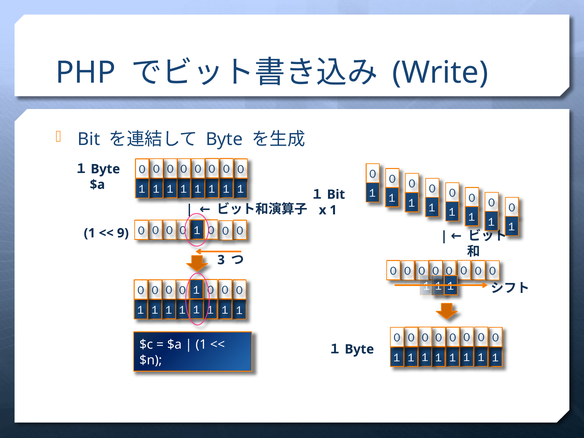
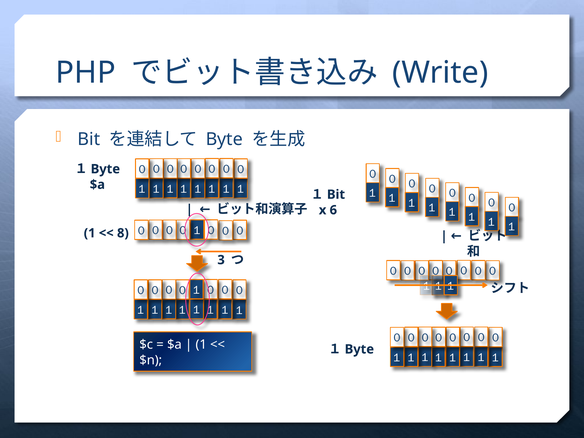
x 1: 1 -> 6
9: 9 -> 8
